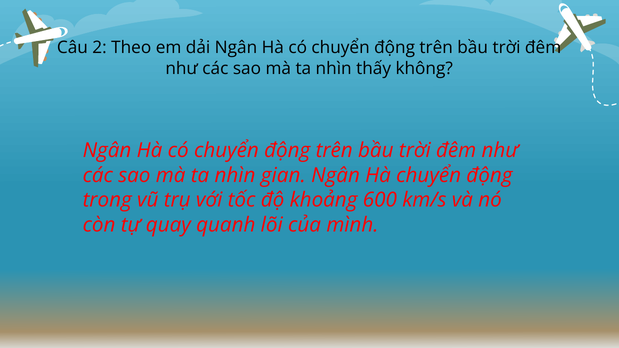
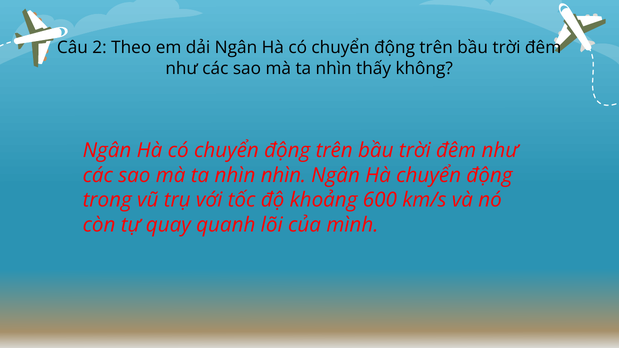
nhìn gian: gian -> nhìn
